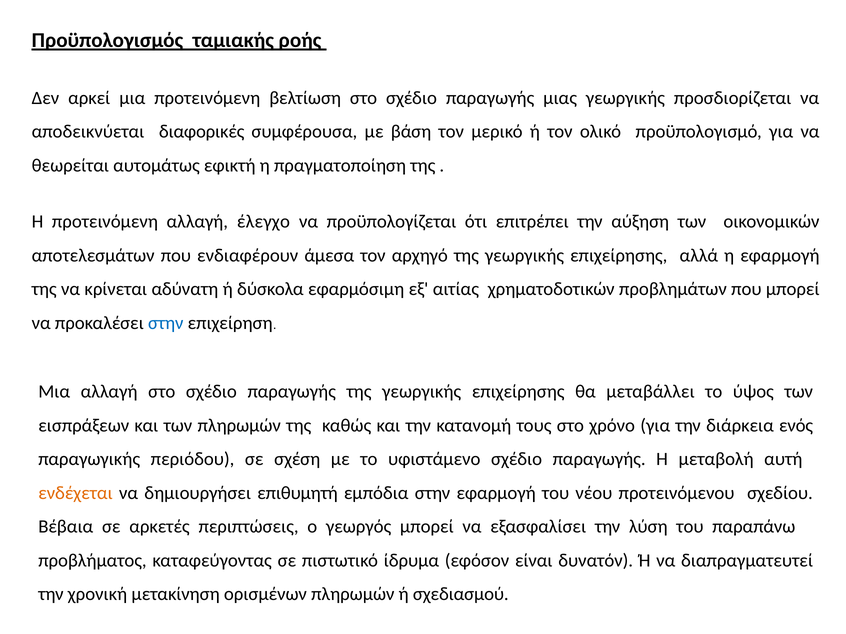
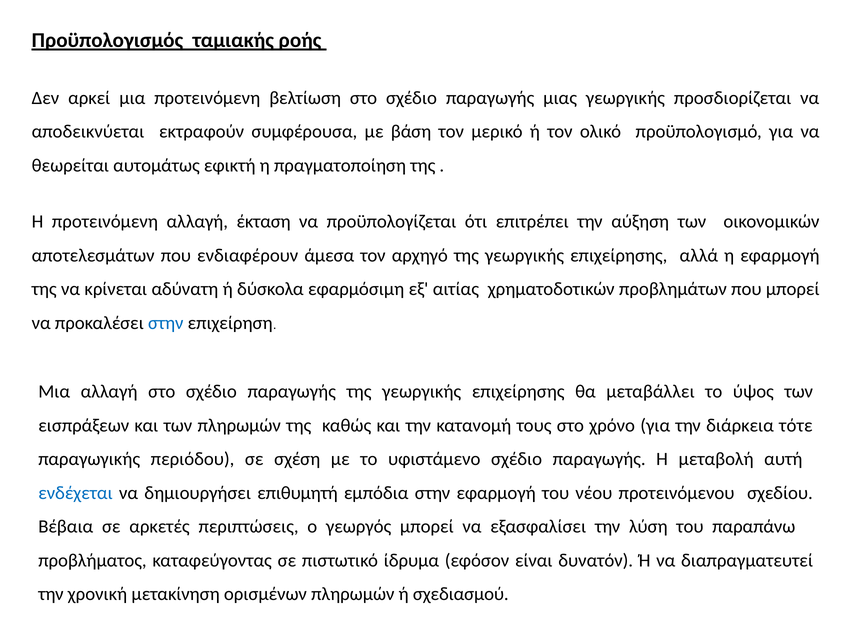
διαφορικές: διαφορικές -> εκτραφούν
έλεγχο: έλεγχο -> έκταση
ενός: ενός -> τότε
ενδέχεται colour: orange -> blue
